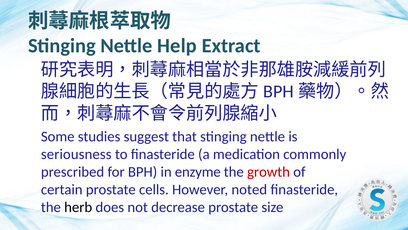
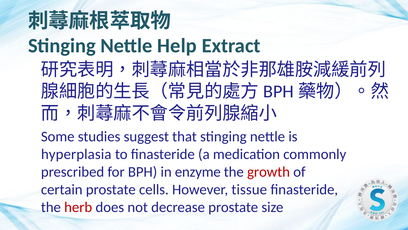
seriousness: seriousness -> hyperplasia
noted: noted -> tissue
herb colour: black -> red
